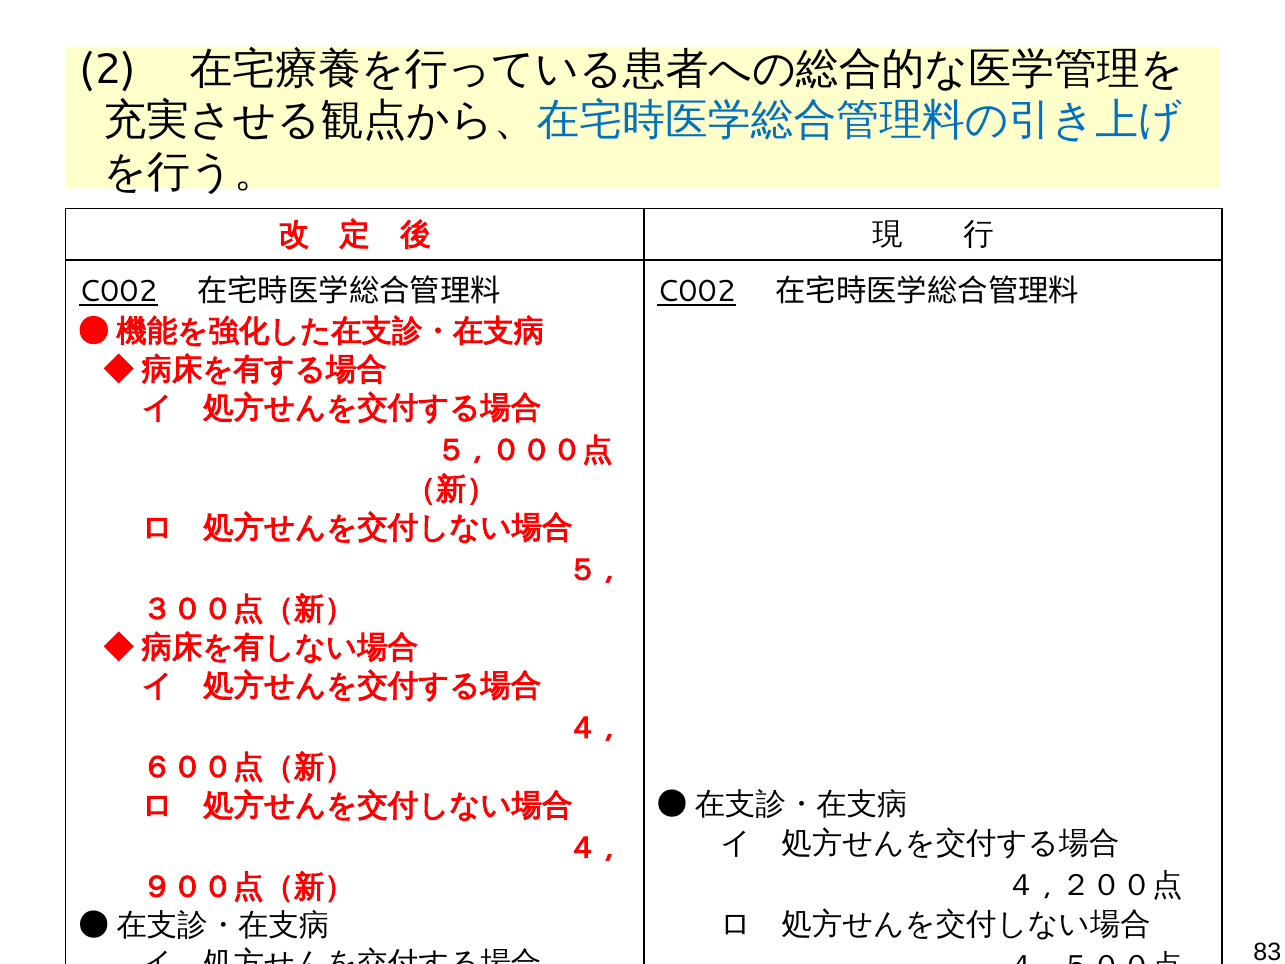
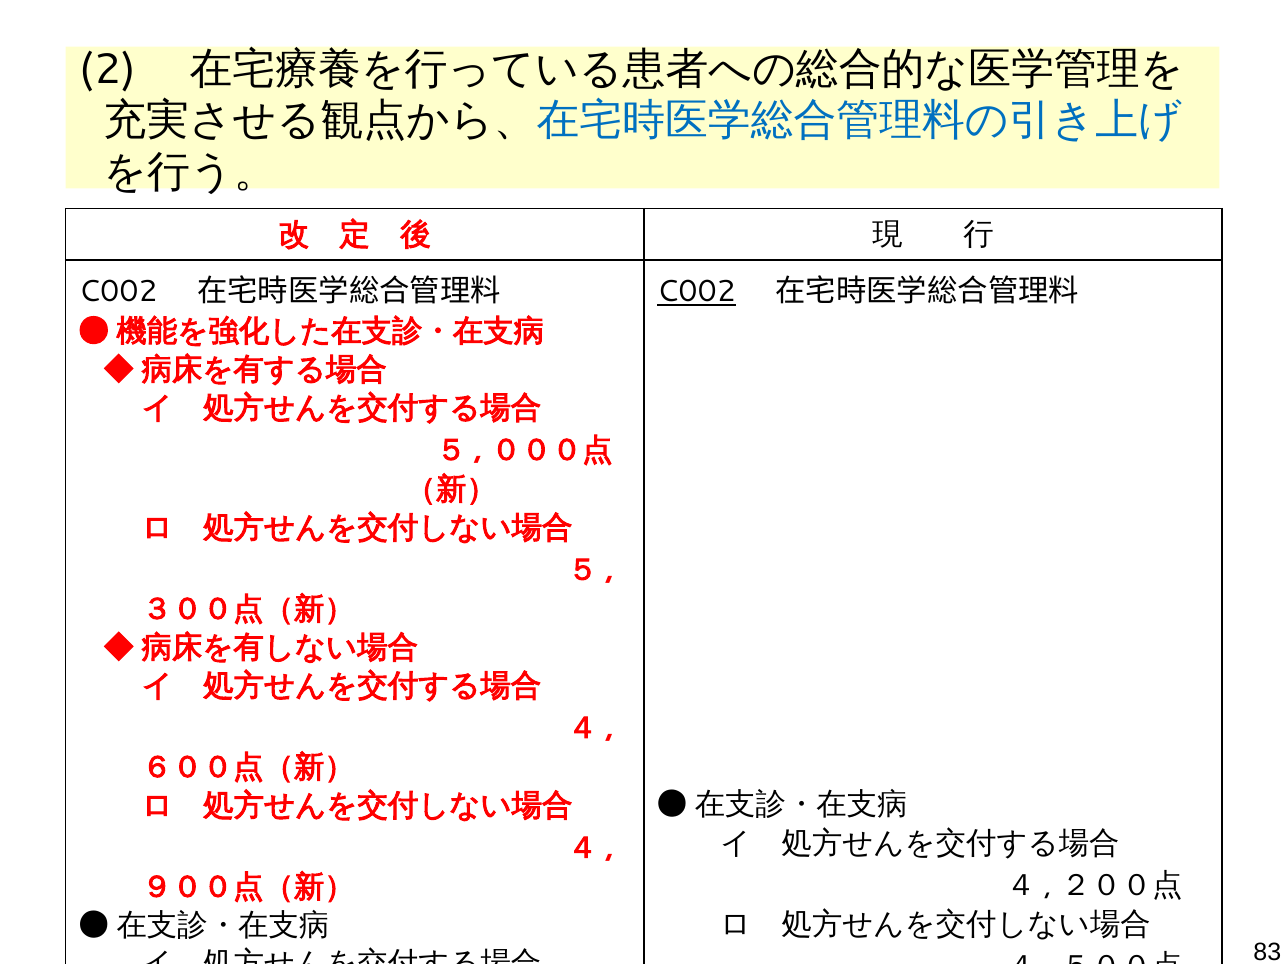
C002 at (118, 292) underline: present -> none
